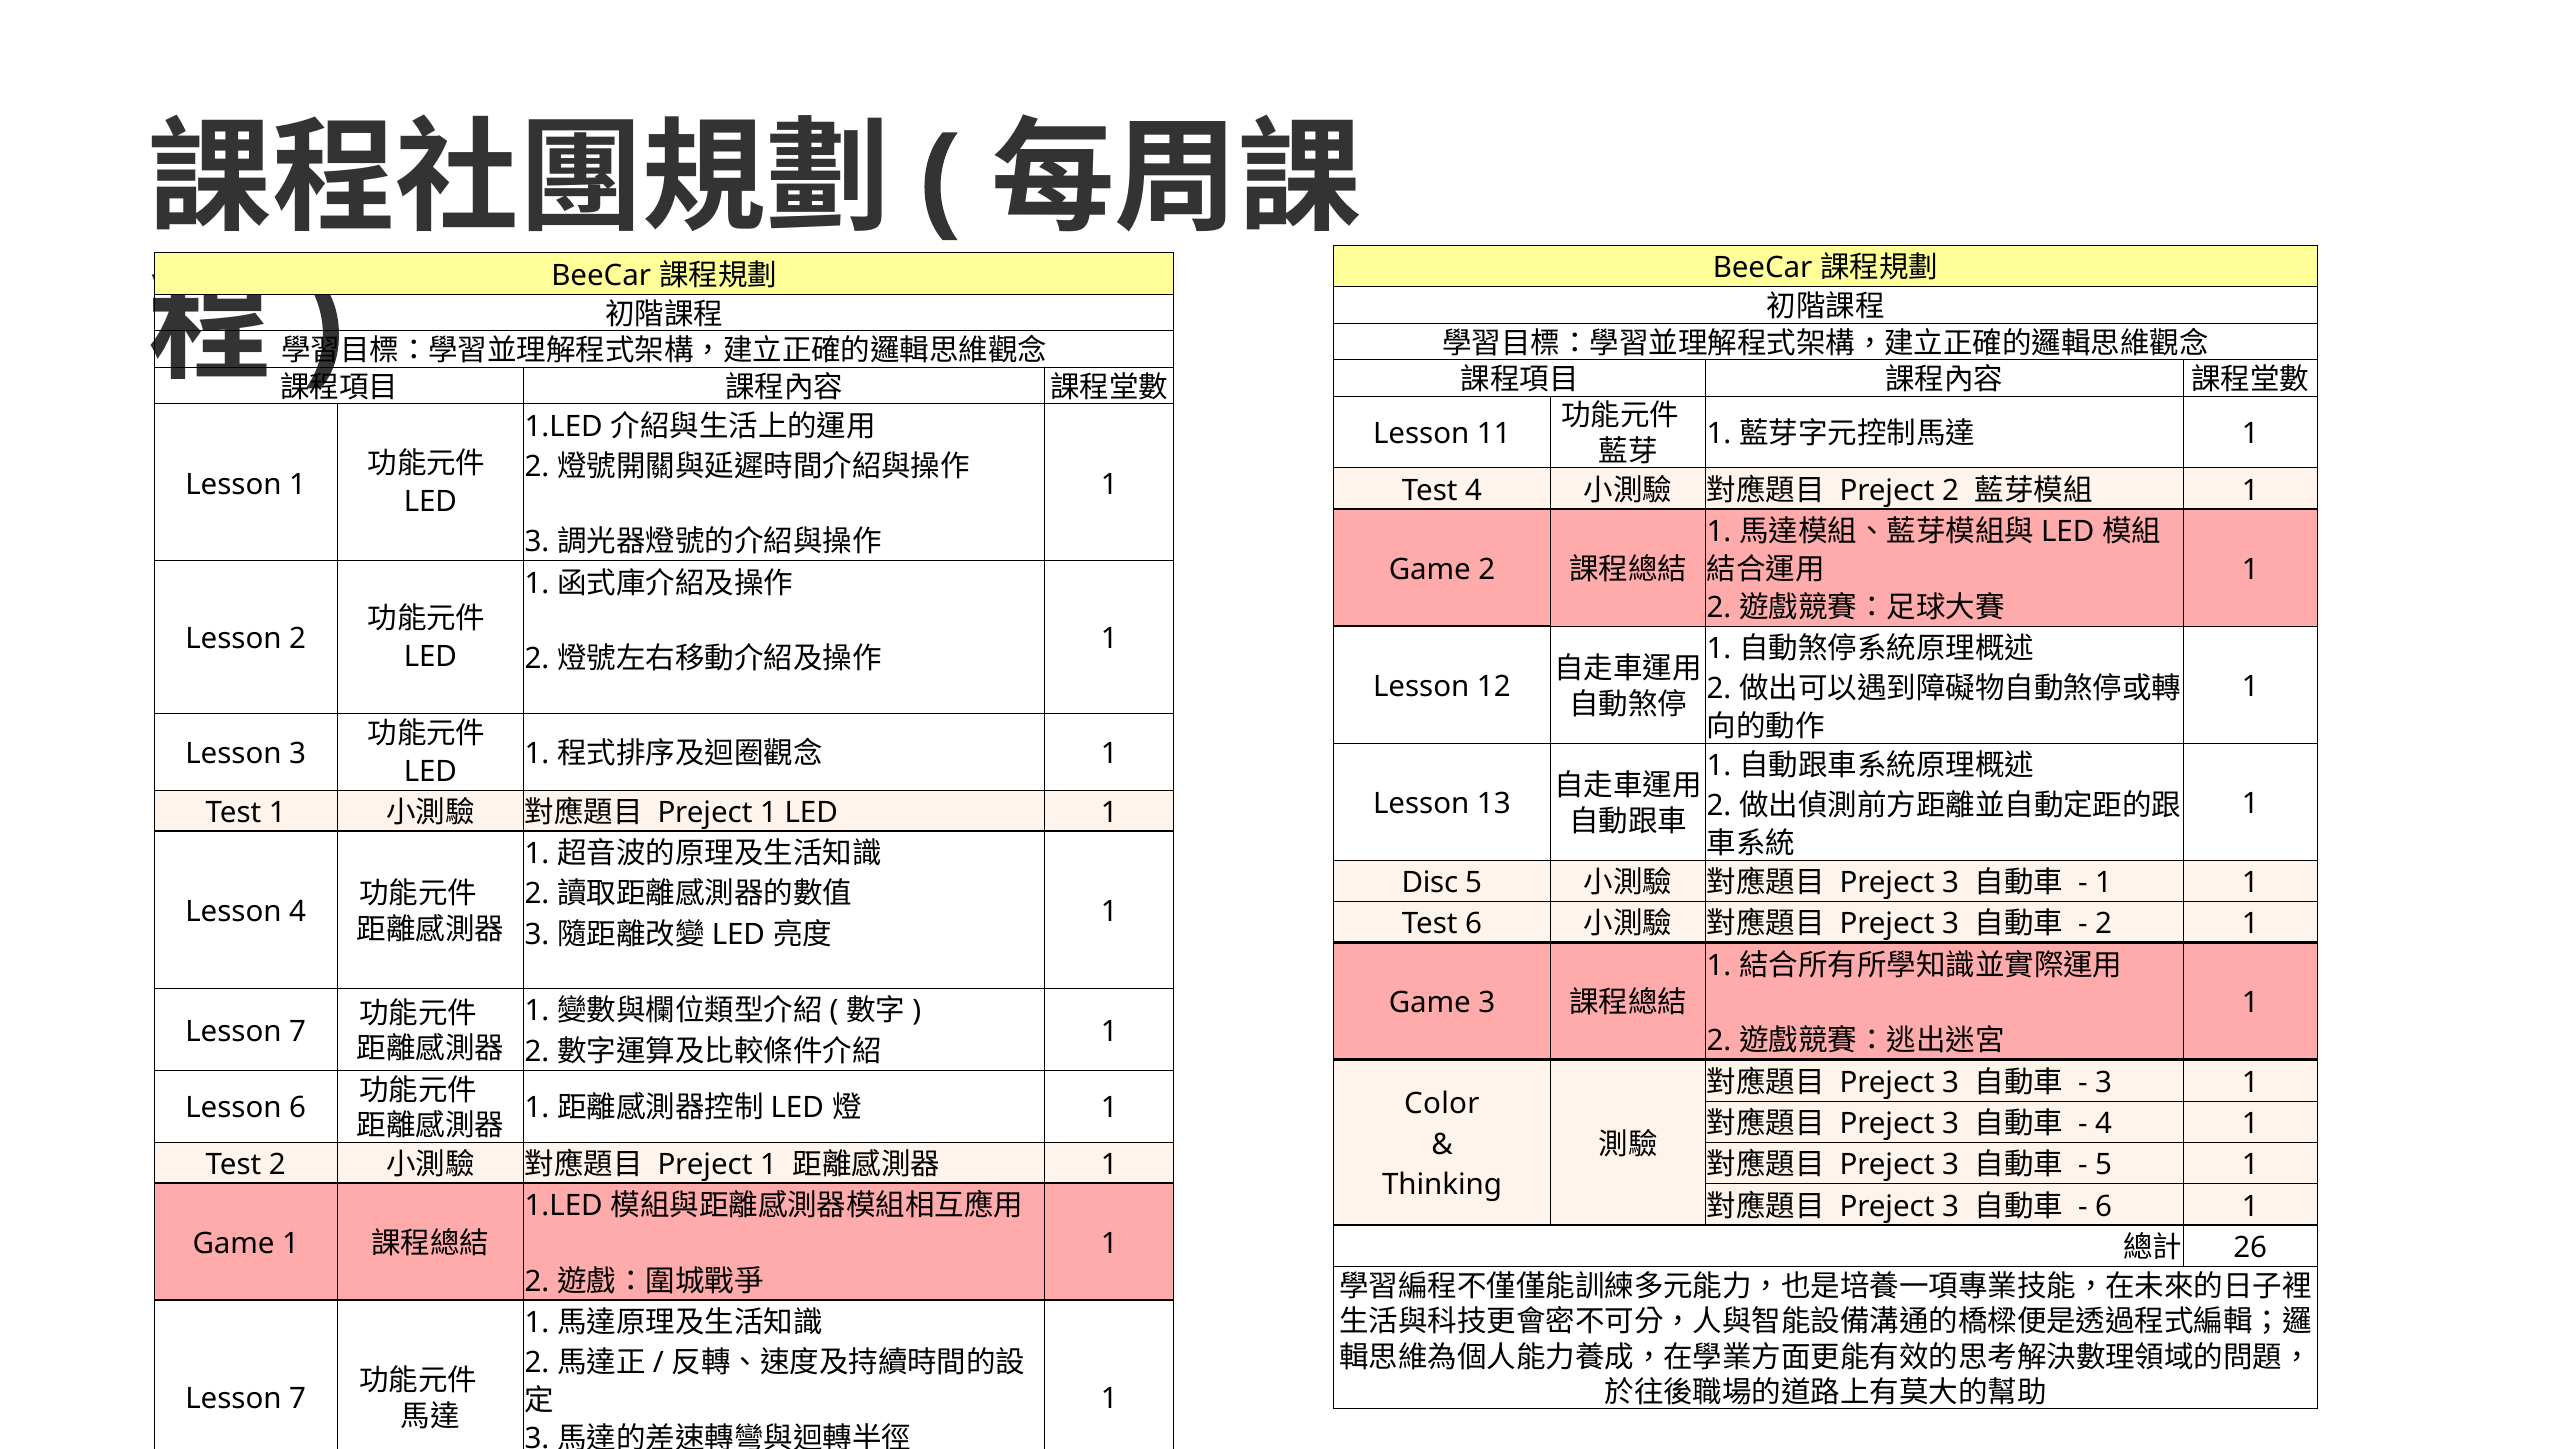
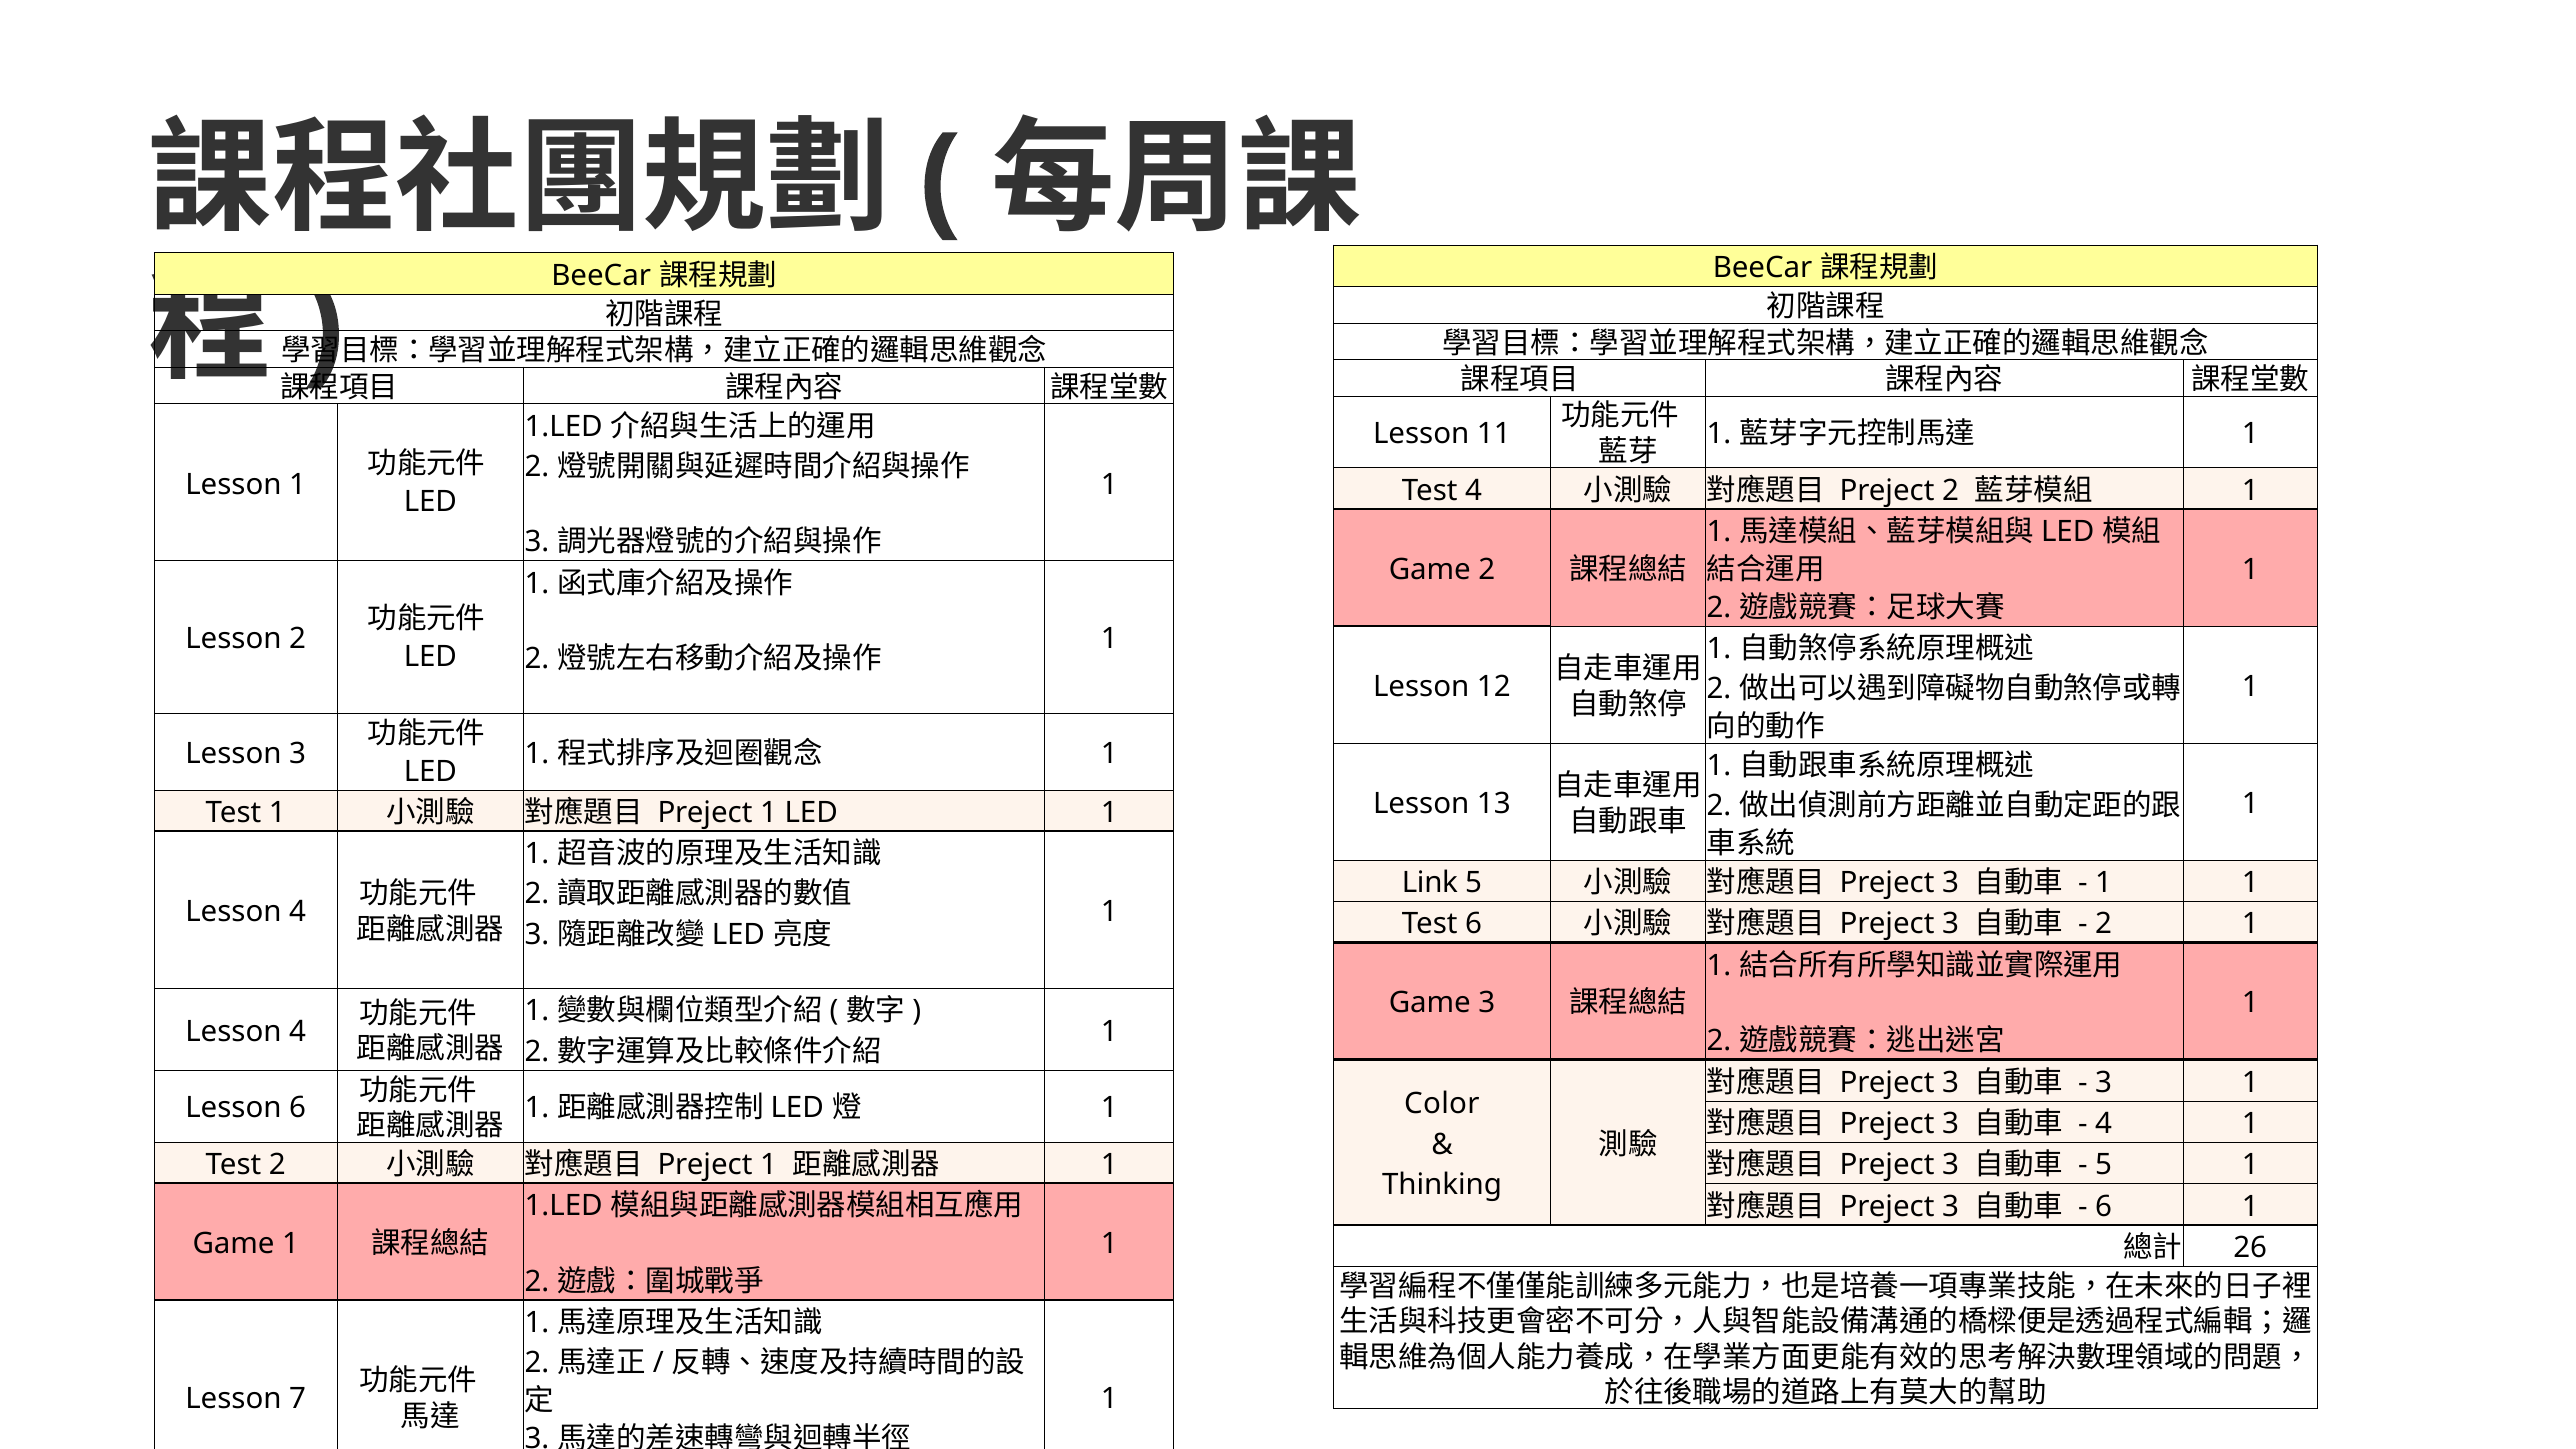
Disc: Disc -> Link
7 at (298, 1031): 7 -> 4
